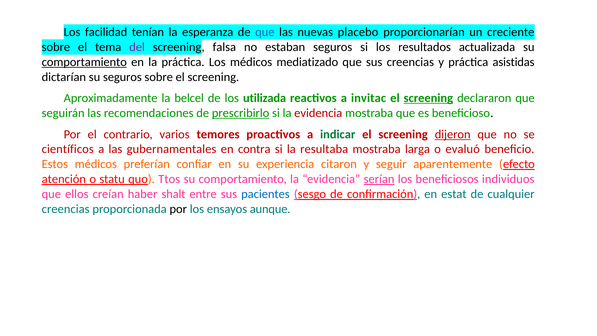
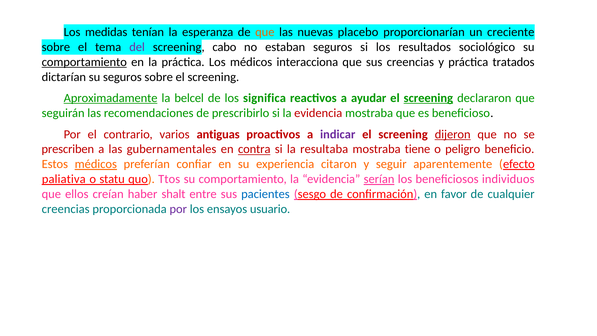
facilidad: facilidad -> medidas
que at (265, 32) colour: blue -> orange
falsa: falsa -> cabo
actualizada: actualizada -> sociológico
mediatizado: mediatizado -> interacciona
asistidas: asistidas -> tratados
Aproximadamente underline: none -> present
utilizada: utilizada -> significa
invitac: invitac -> ayudar
prescribirlo underline: present -> none
temores: temores -> antiguas
indicar colour: green -> purple
científicos: científicos -> prescriben
contra underline: none -> present
larga: larga -> tiene
evaluó: evaluó -> peligro
médicos at (96, 164) underline: none -> present
atención: atención -> paliativa
estat: estat -> favor
por at (178, 209) colour: black -> purple
aunque: aunque -> usuario
